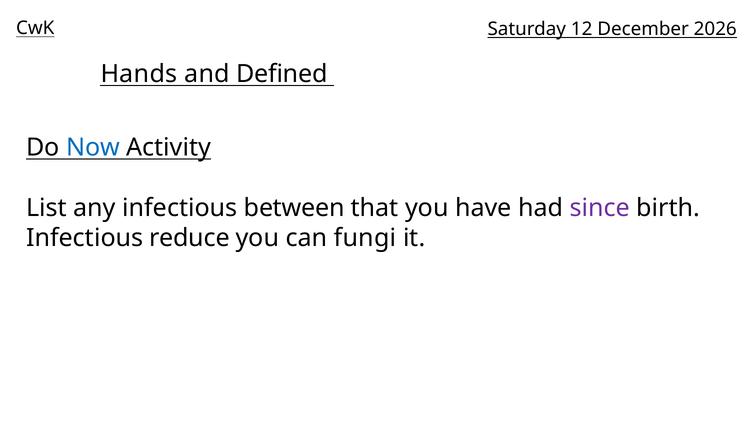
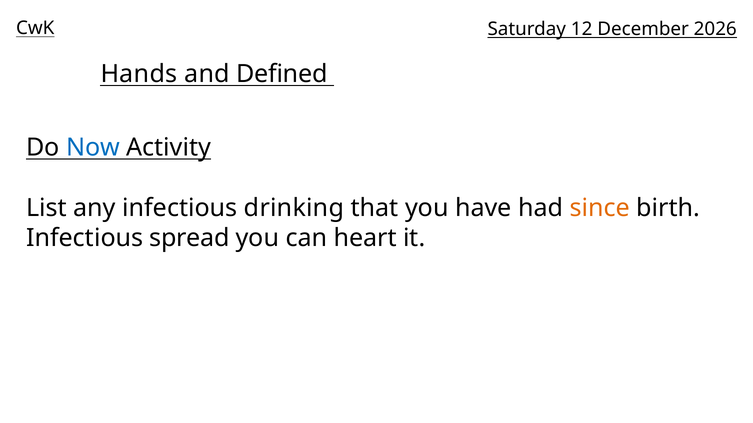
between: between -> drinking
since colour: purple -> orange
reduce: reduce -> spread
fungi: fungi -> heart
